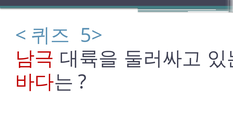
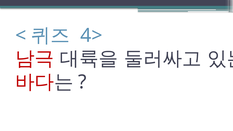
5>: 5> -> 4>
